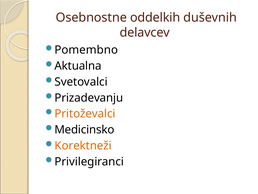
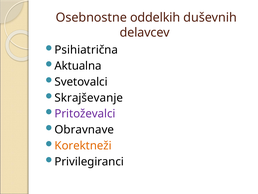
Pomembno: Pomembno -> Psihiatrična
Prizadevanju: Prizadevanju -> Skrajševanje
Pritoževalci colour: orange -> purple
Medicinsko: Medicinsko -> Obravnave
